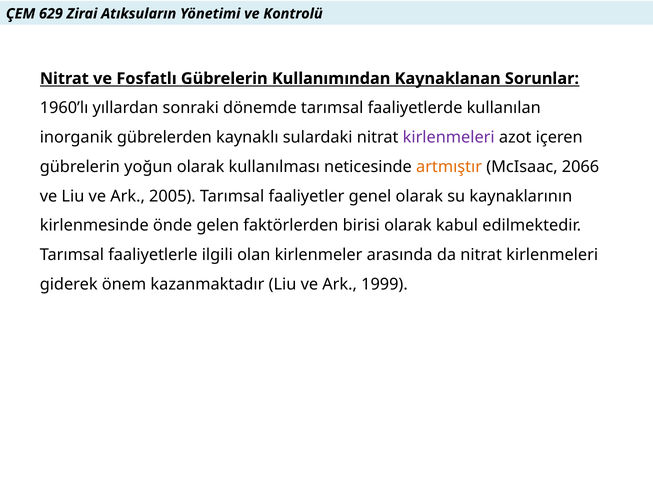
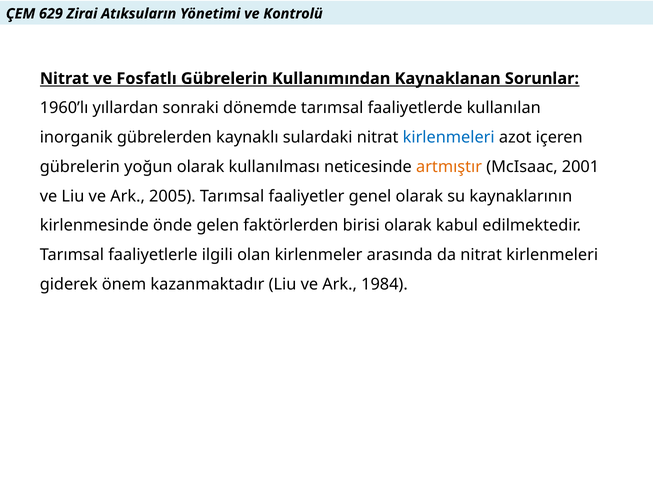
kirlenmeleri at (449, 137) colour: purple -> blue
2066: 2066 -> 2001
1999: 1999 -> 1984
